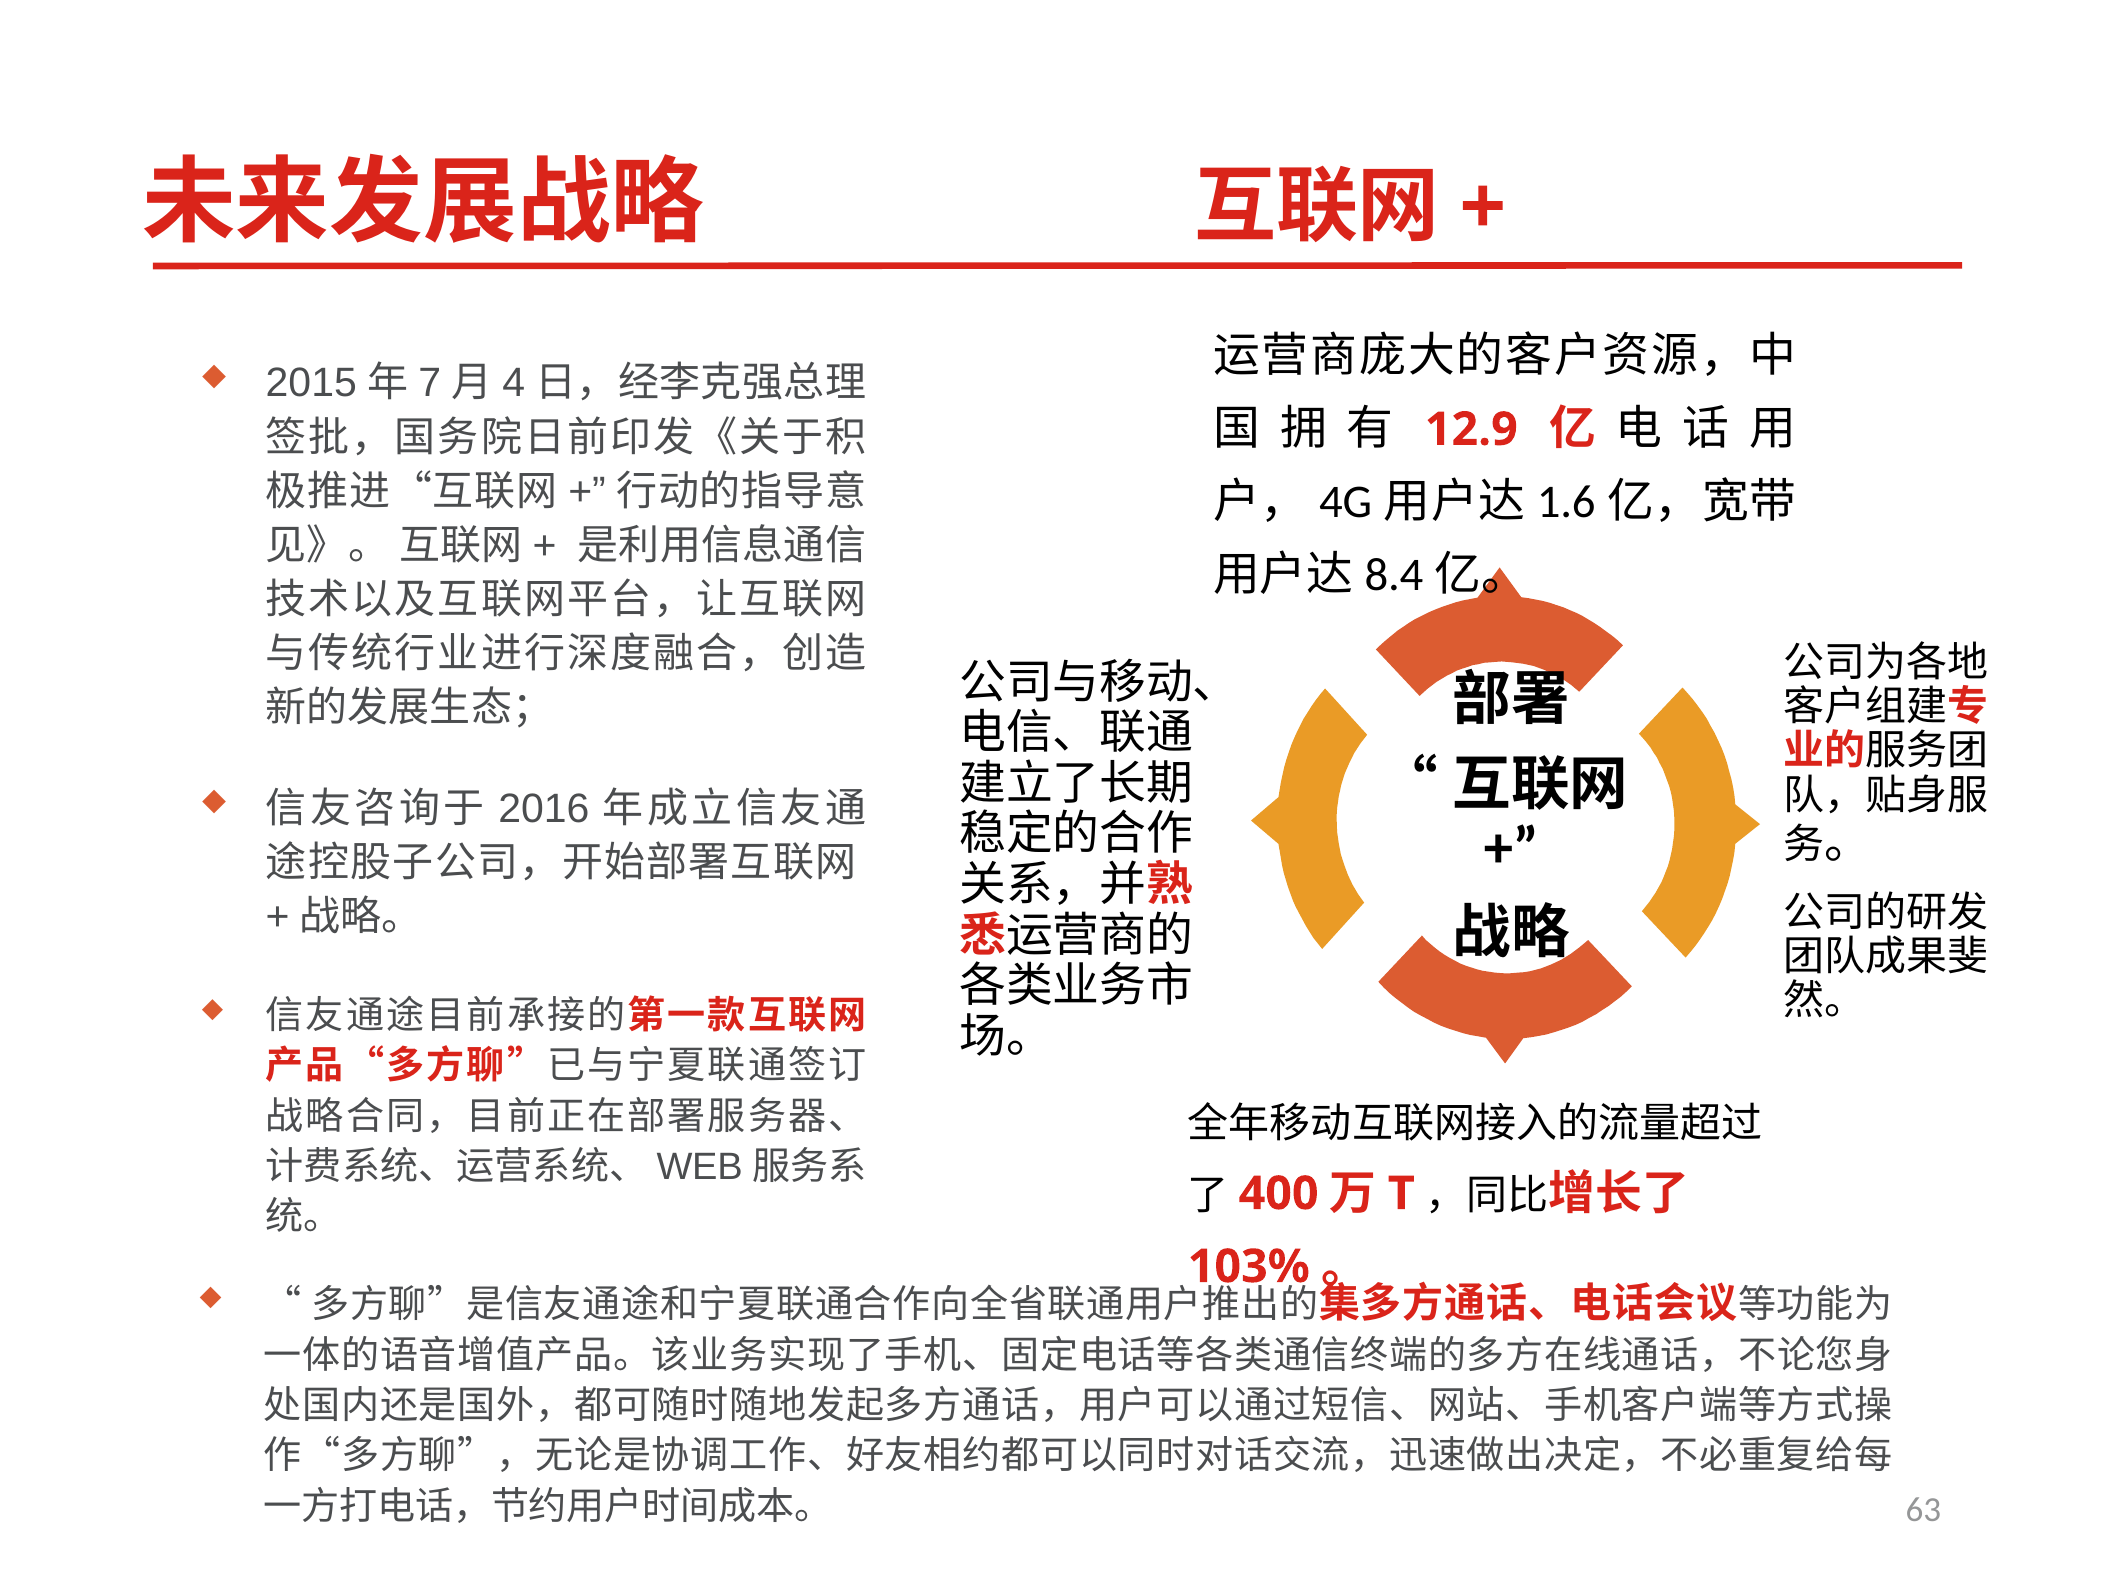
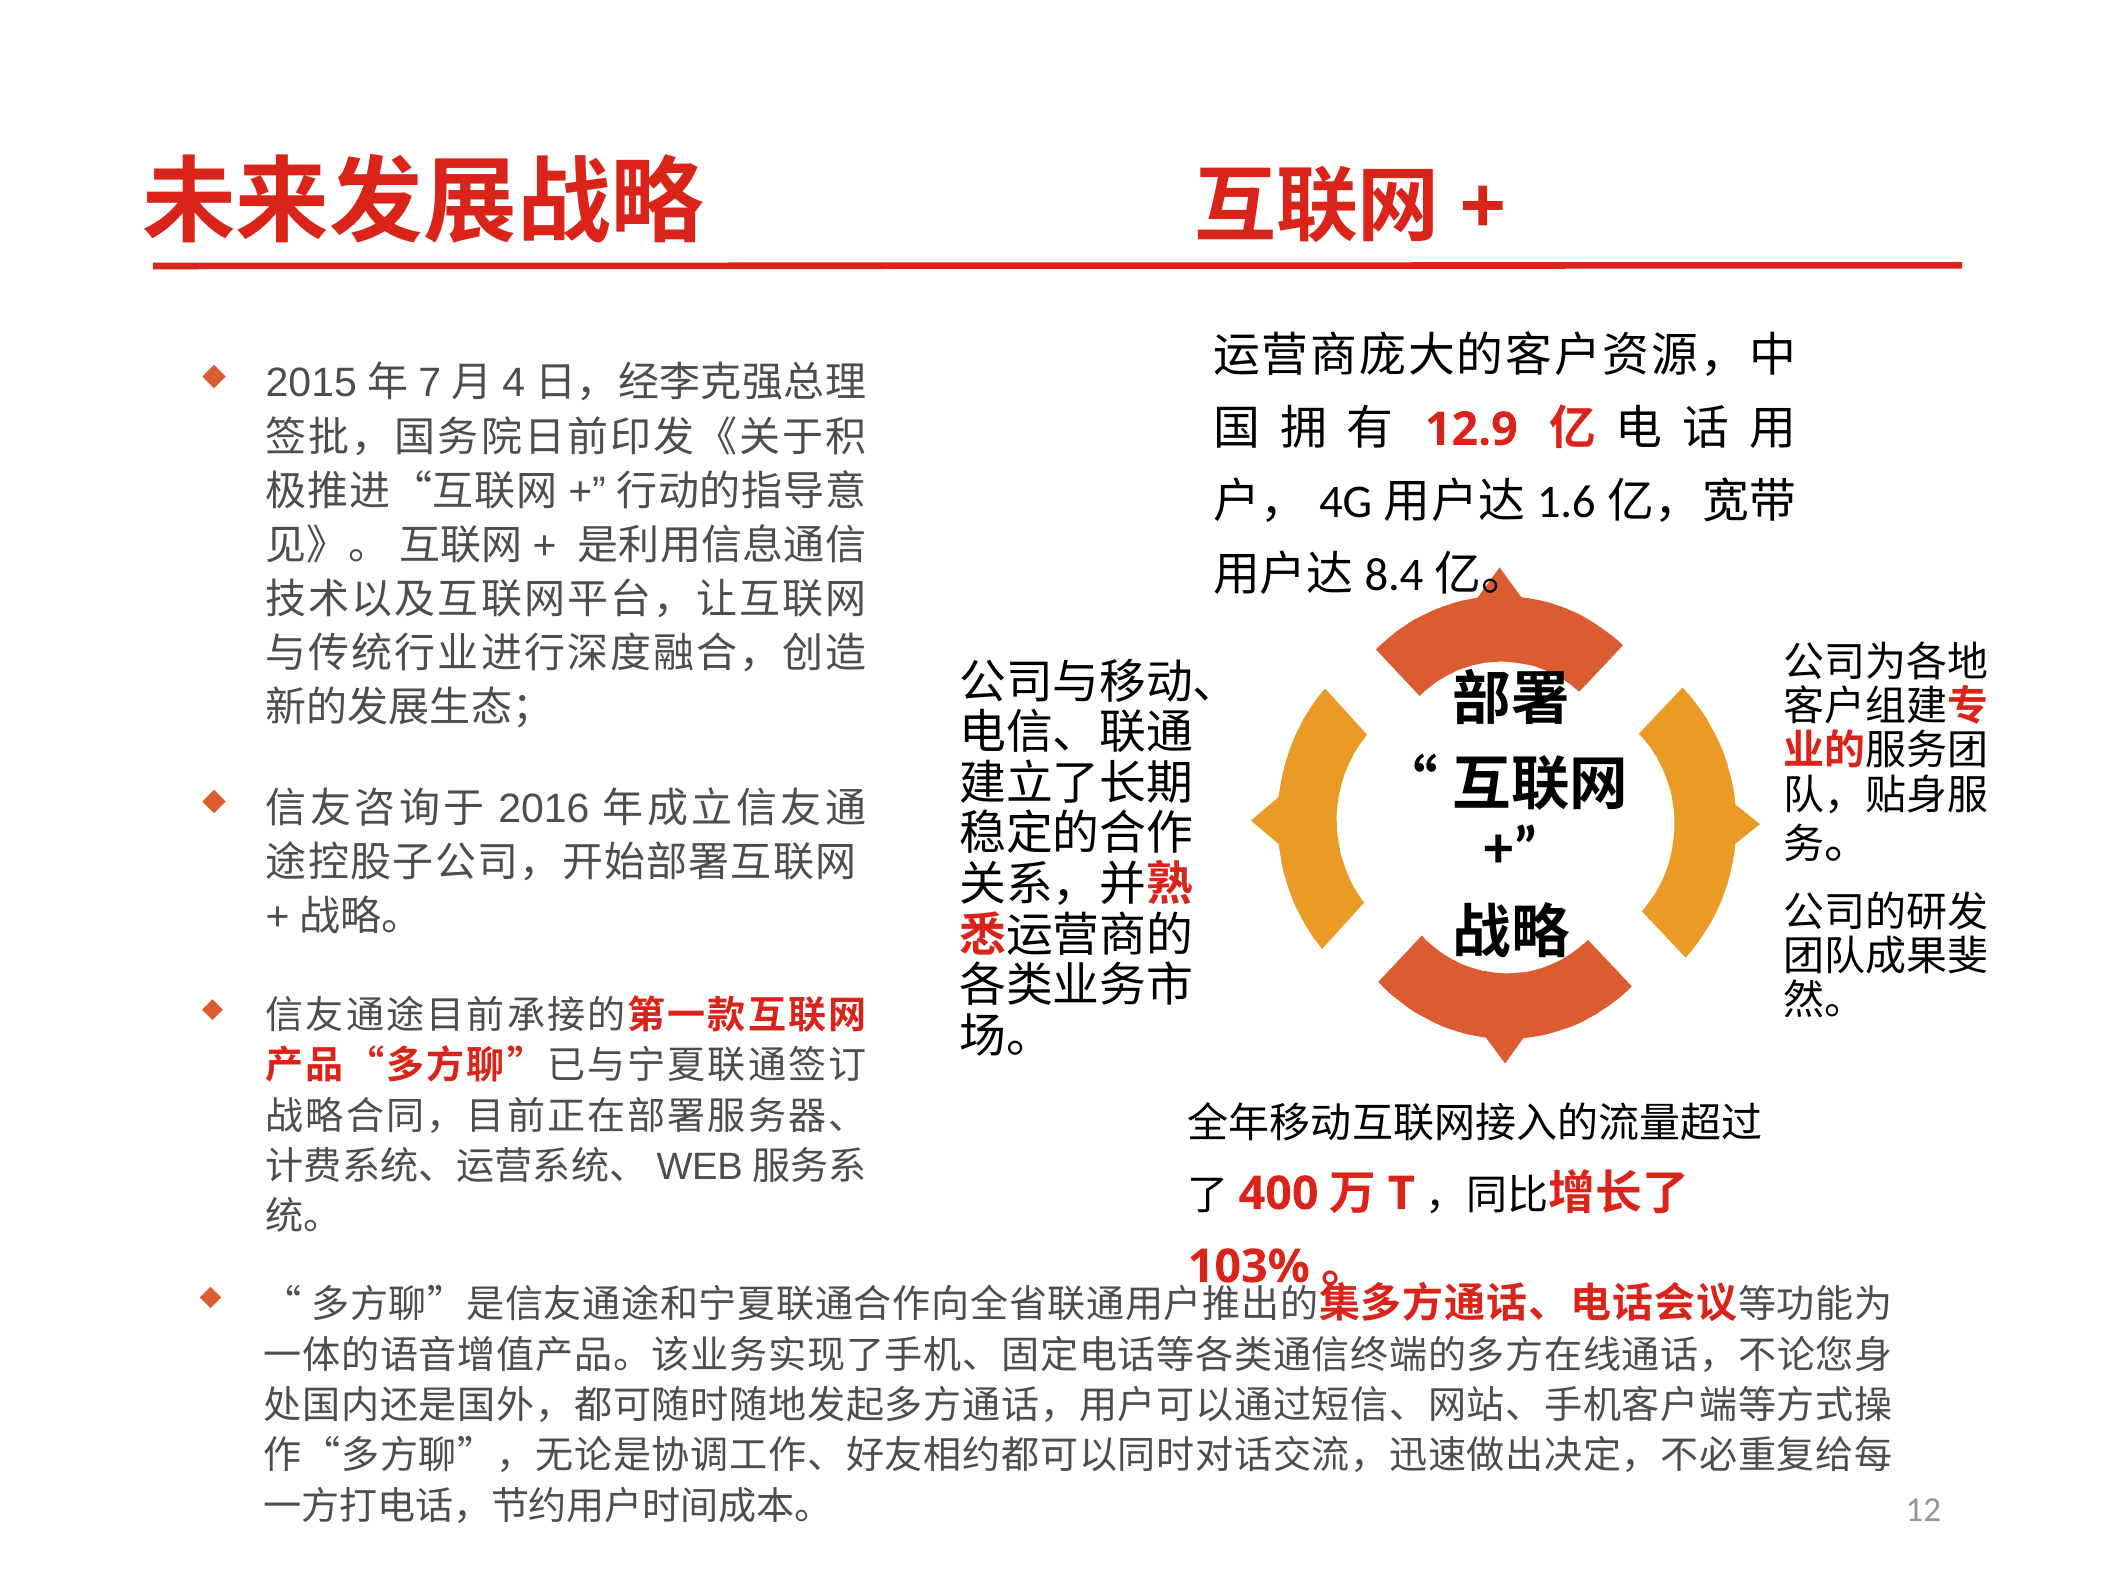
63: 63 -> 12
